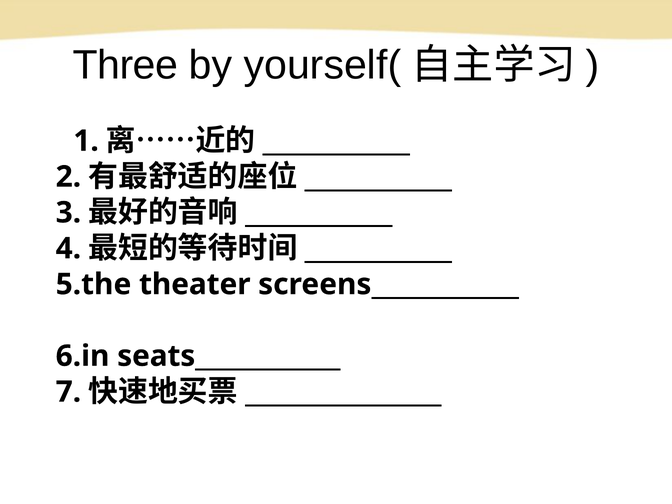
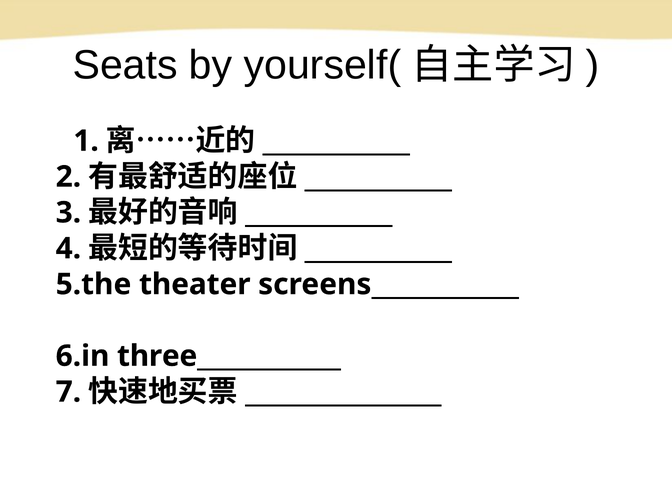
Three: Three -> Seats
seats____________: seats____________ -> three____________
